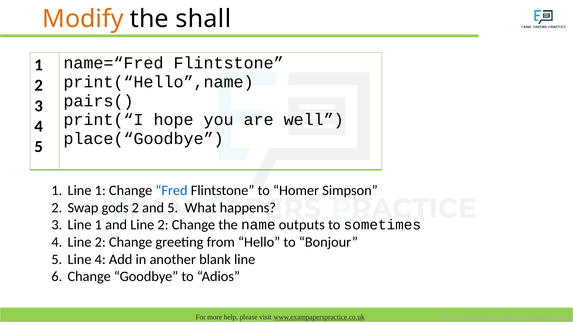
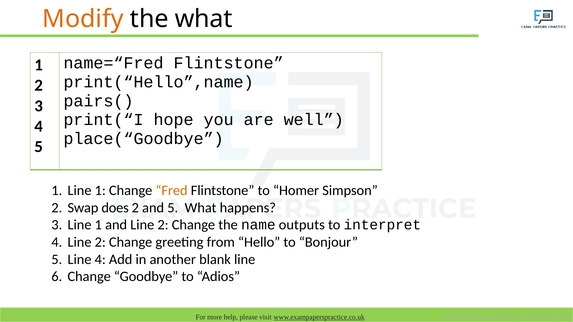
the shall: shall -> what
Fred colour: blue -> orange
gods: gods -> does
sometimes: sometimes -> interpret
